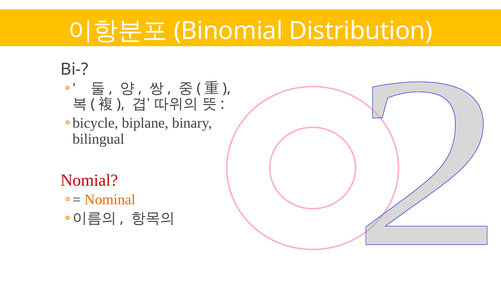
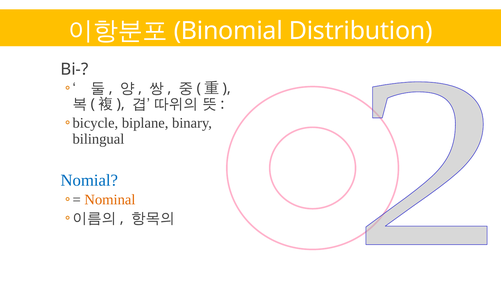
Nomial colour: red -> blue
